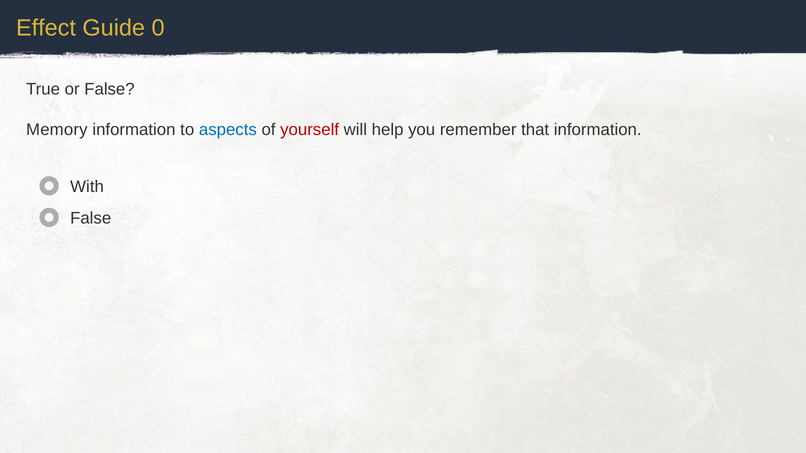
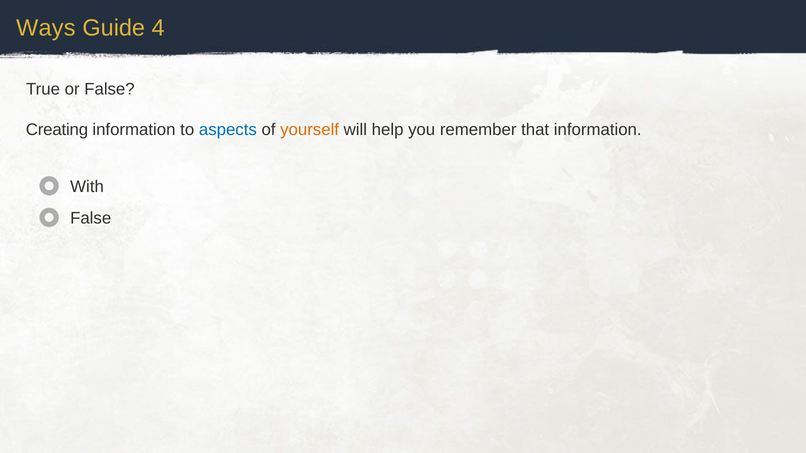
Effect: Effect -> Ways
0: 0 -> 4
Memory: Memory -> Creating
yourself colour: red -> orange
